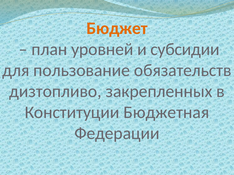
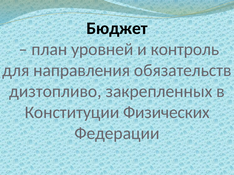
Бюджет colour: orange -> black
субсидии: субсидии -> контроль
пользование: пользование -> направления
Бюджетная: Бюджетная -> Физических
